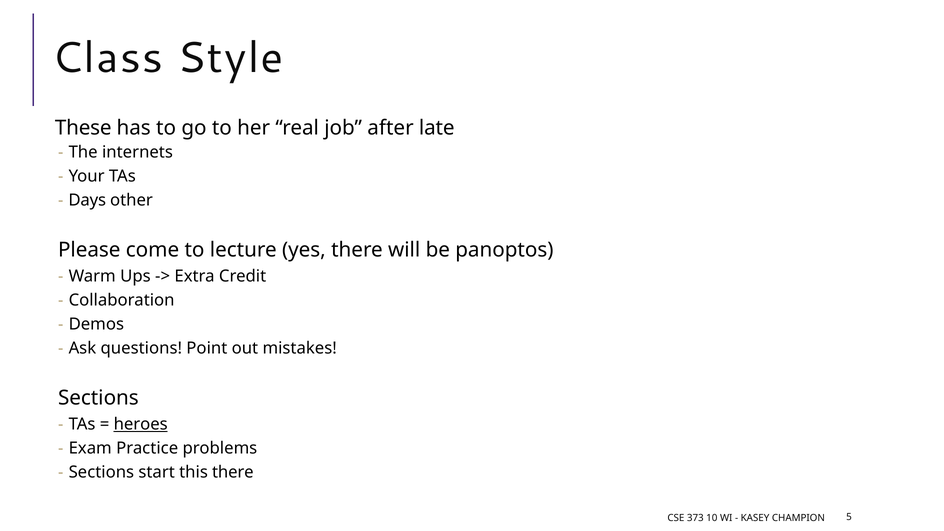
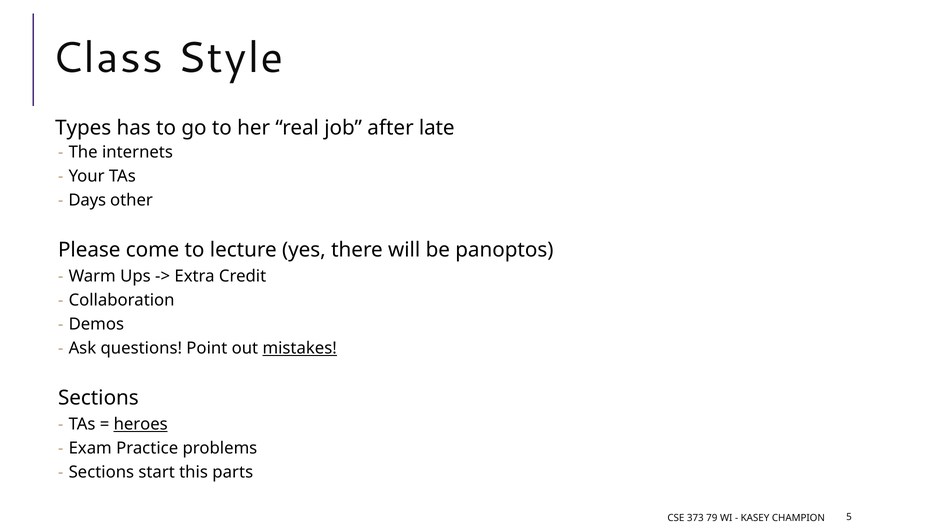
These: These -> Types
mistakes underline: none -> present
this there: there -> parts
10: 10 -> 79
